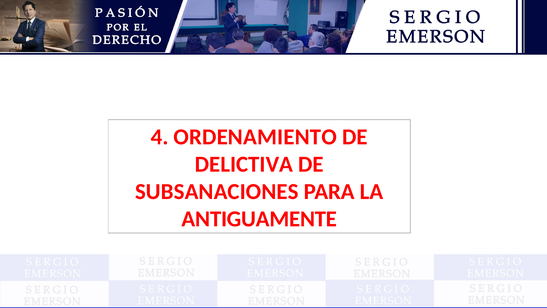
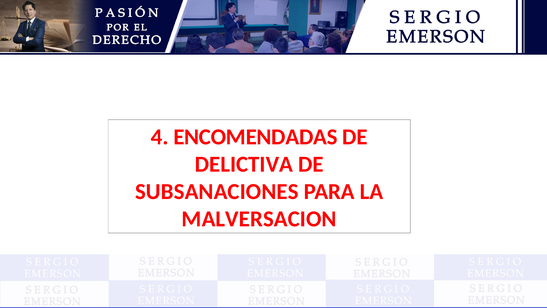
ORDENAMIENTO: ORDENAMIENTO -> ENCOMENDADAS
ANTIGUAMENTE: ANTIGUAMENTE -> MALVERSACION
